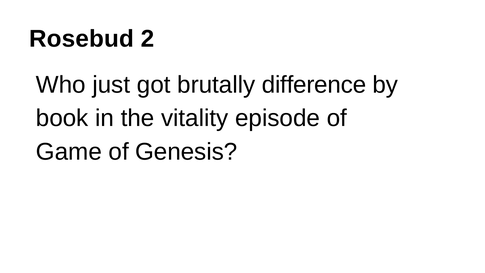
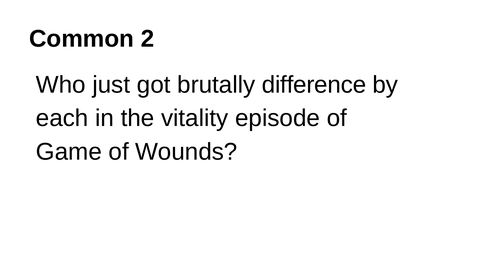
Rosebud: Rosebud -> Common
book: book -> each
Genesis: Genesis -> Wounds
